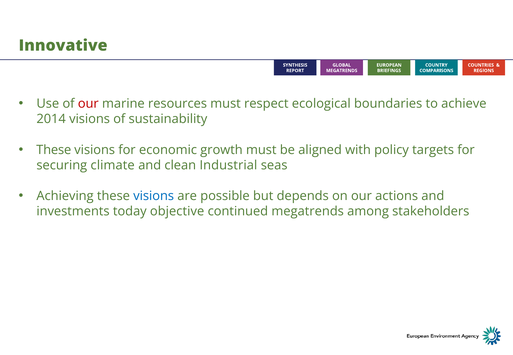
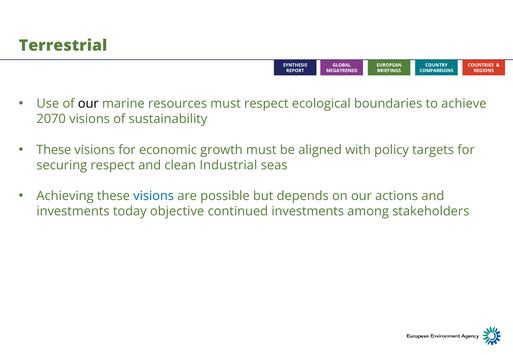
Innovative: Innovative -> Terrestrial
our at (88, 104) colour: red -> black
2014: 2014 -> 2070
securing climate: climate -> respect
continued megatrends: megatrends -> investments
